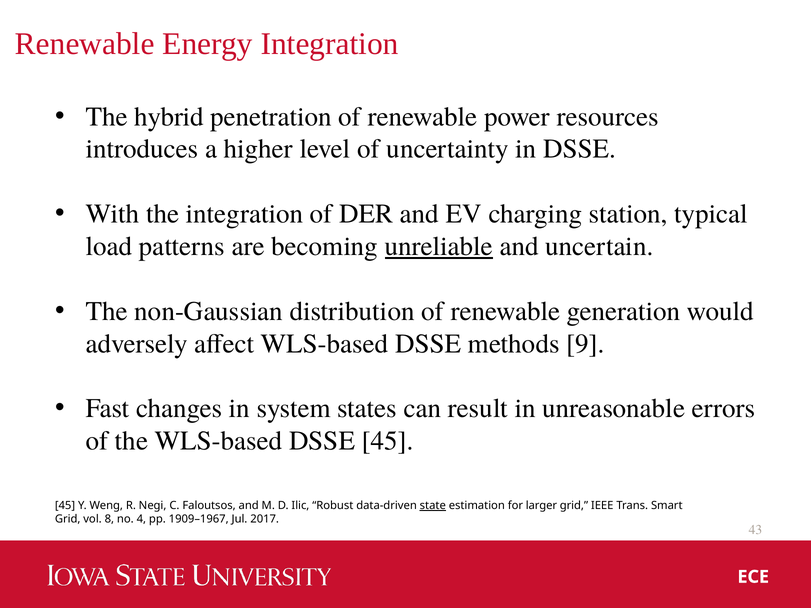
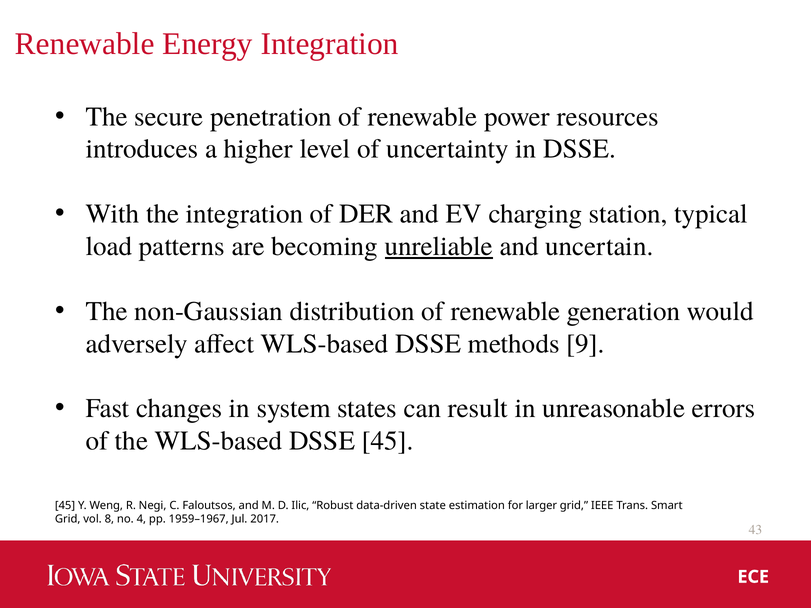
hybrid: hybrid -> secure
state underline: present -> none
1909–1967: 1909–1967 -> 1959–1967
